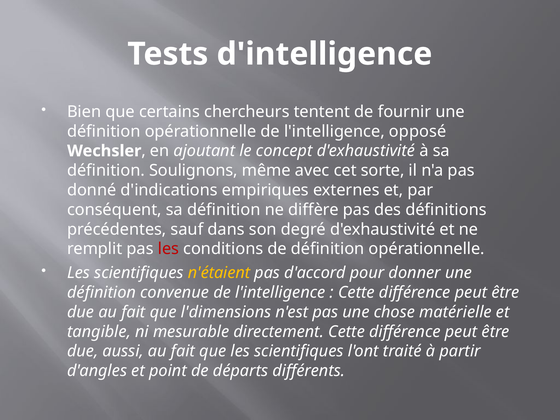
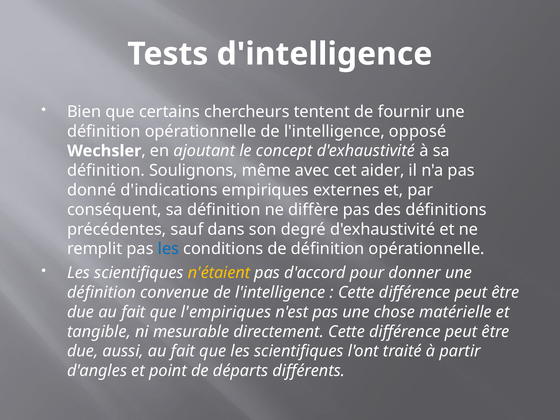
sorte: sorte -> aider
les at (168, 249) colour: red -> blue
l'dimensions: l'dimensions -> l'empiriques
